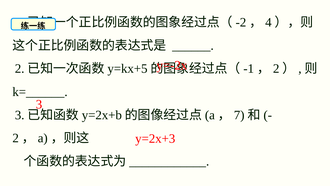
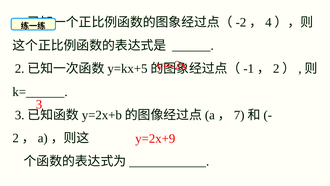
y=2x+3: y=2x+3 -> y=2x+9
